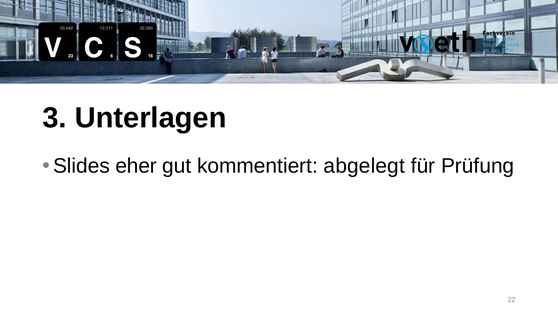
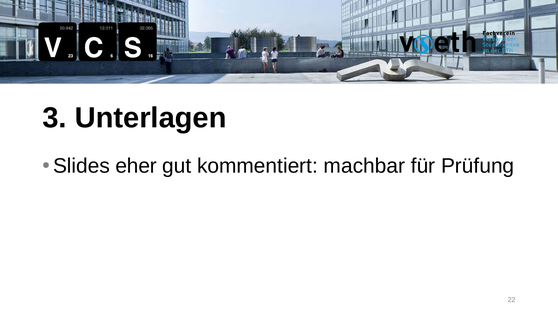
abgelegt: abgelegt -> machbar
